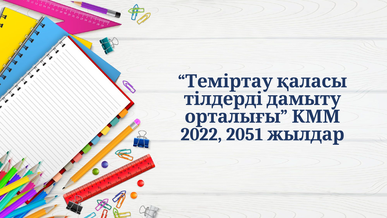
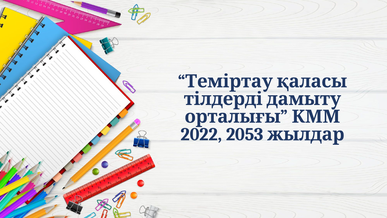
2051: 2051 -> 2053
